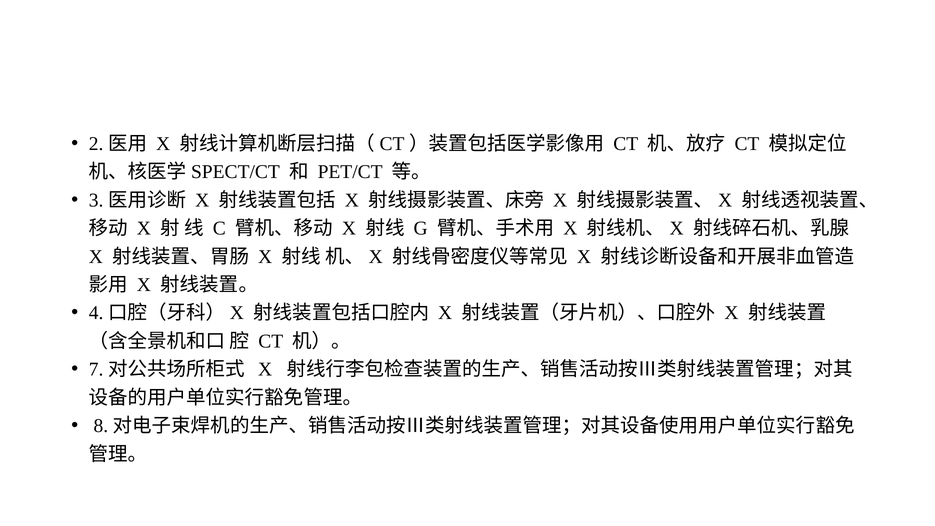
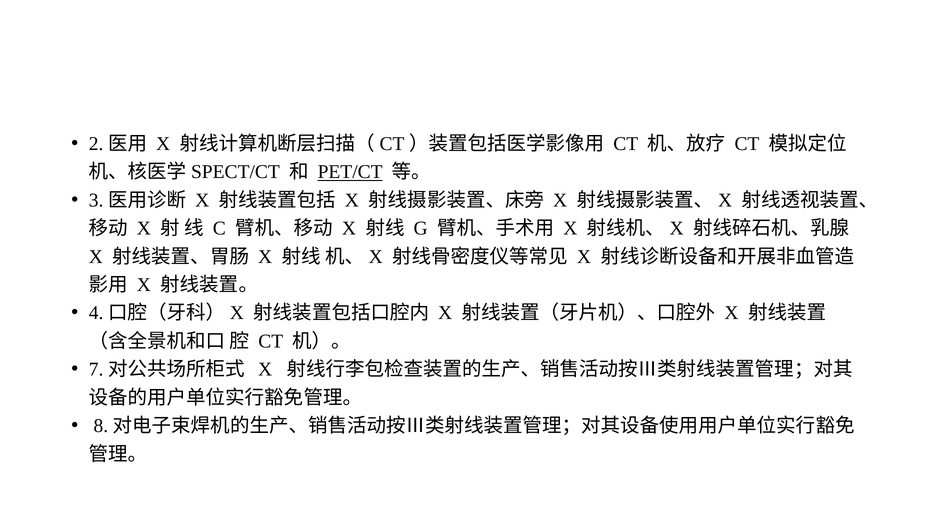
PET/CT underline: none -> present
